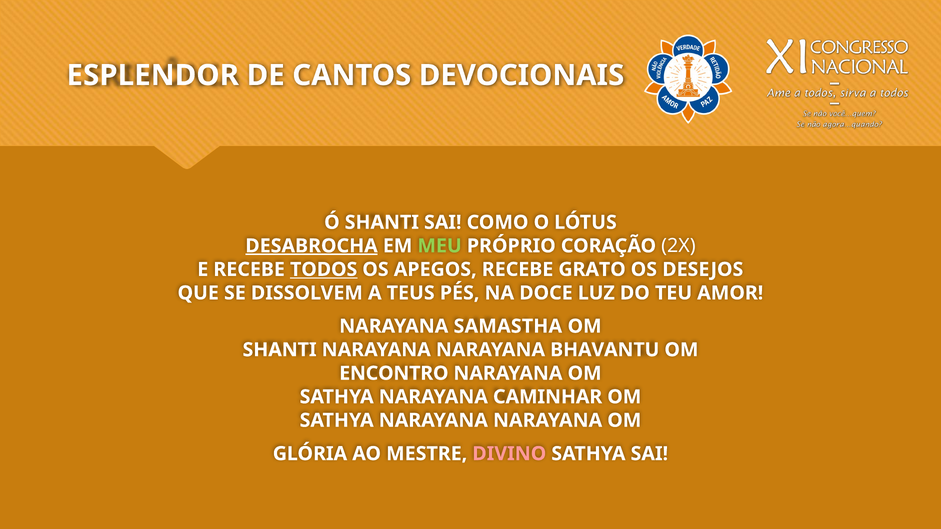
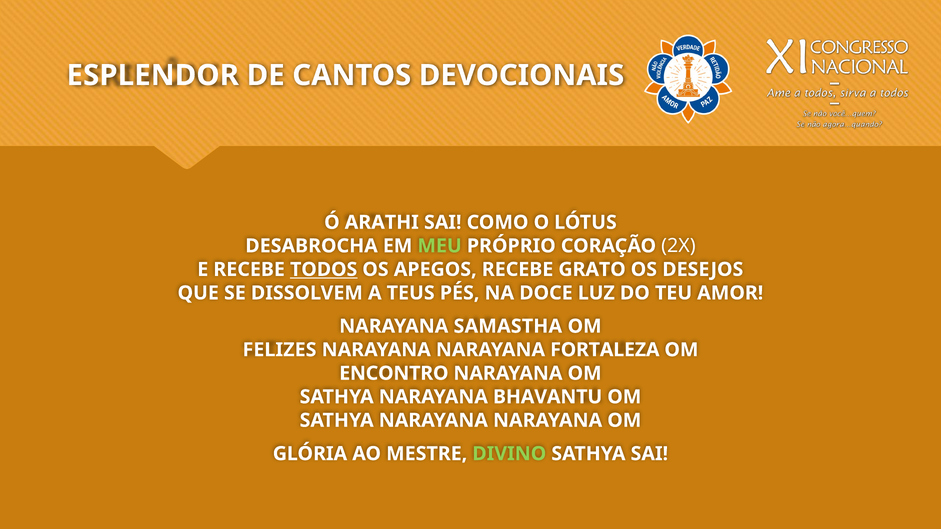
Ó SHANTI: SHANTI -> ARATHI
DESABROCHA underline: present -> none
SHANTI at (280, 350): SHANTI -> FELIZES
BHAVANTU: BHAVANTU -> FORTALEZA
CAMINHAR: CAMINHAR -> BHAVANTU
DIVINO colour: pink -> light green
